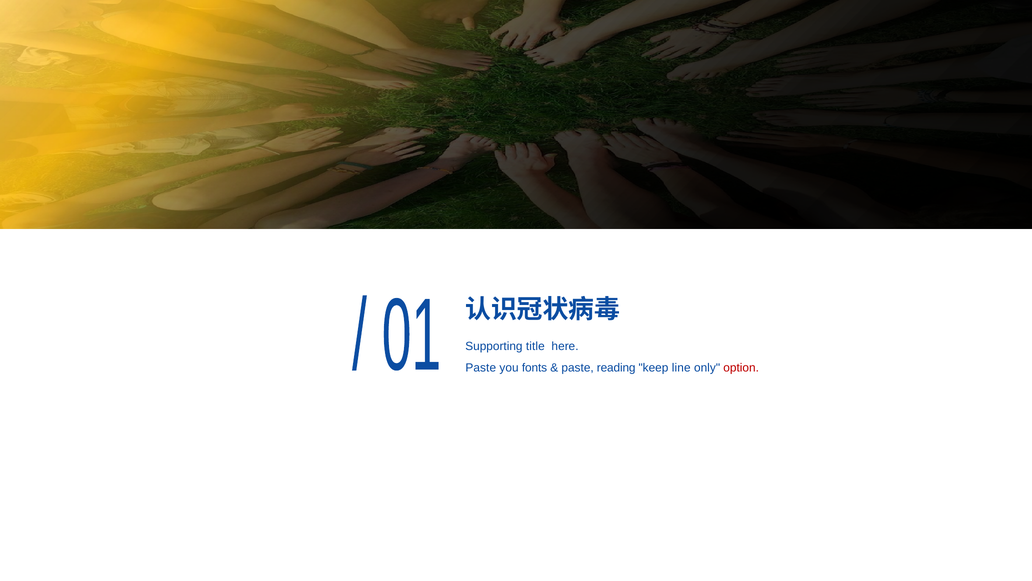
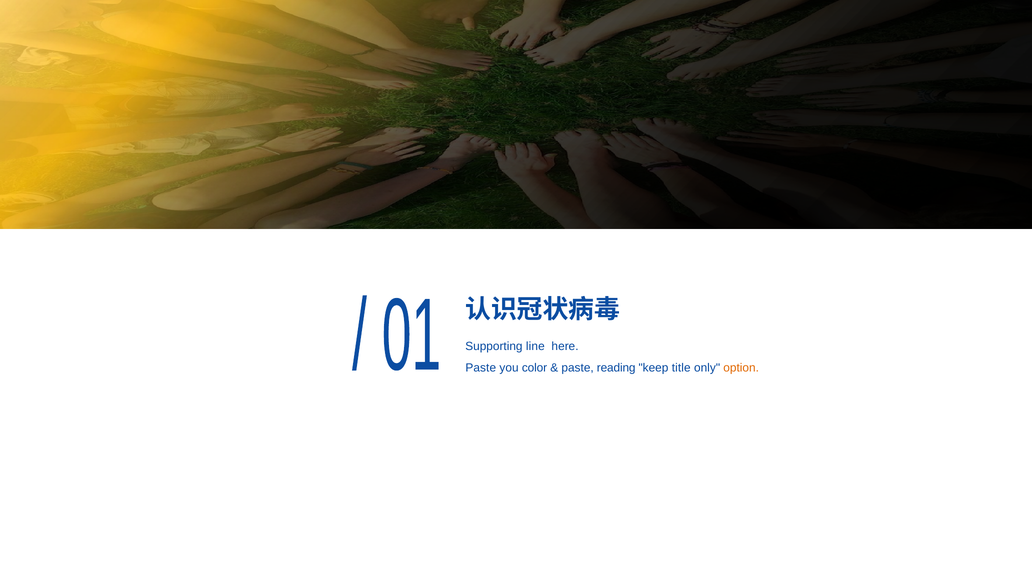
title: title -> line
fonts: fonts -> color
line: line -> title
option colour: red -> orange
